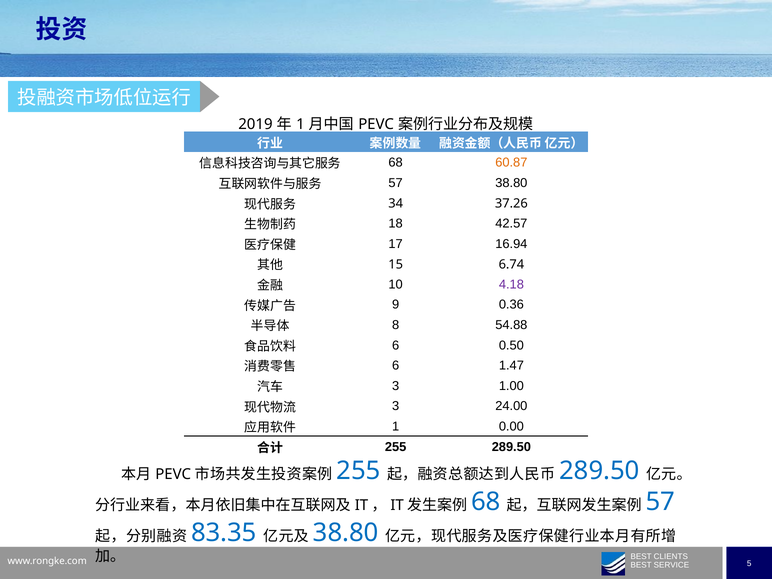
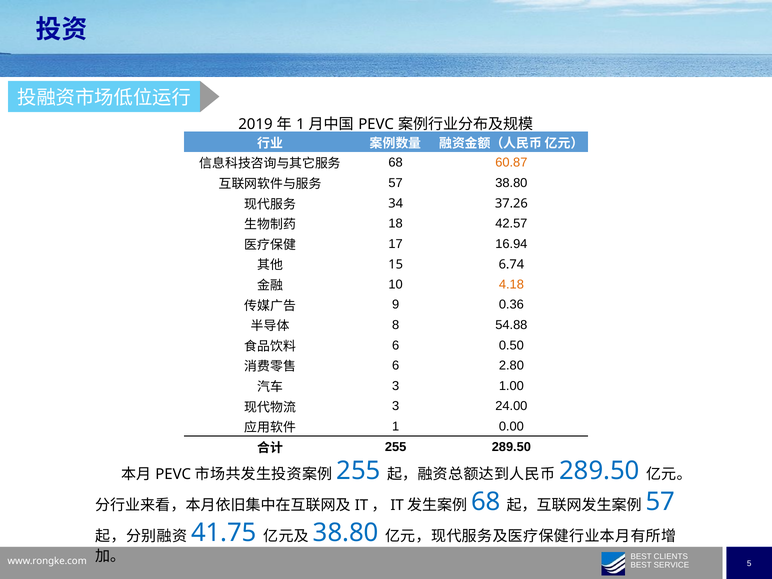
4.18 colour: purple -> orange
1.47: 1.47 -> 2.80
83.35: 83.35 -> 41.75
